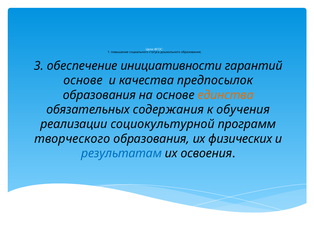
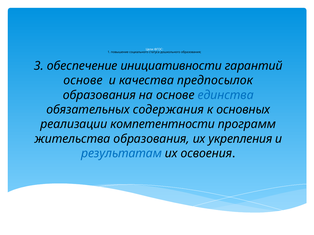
единства colour: orange -> blue
обучения: обучения -> основных
социокультурной: социокультурной -> компетентности
творческого: творческого -> жительства
физических: физических -> укрепления
